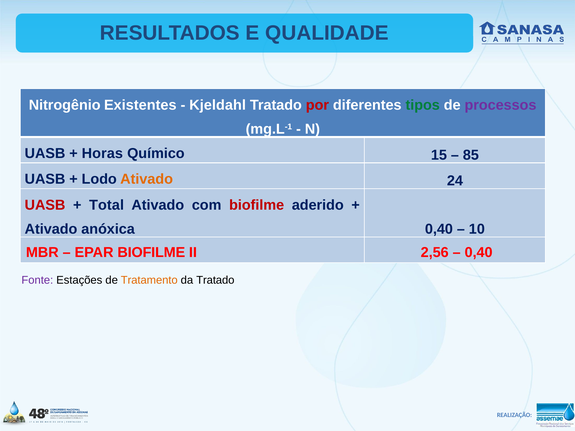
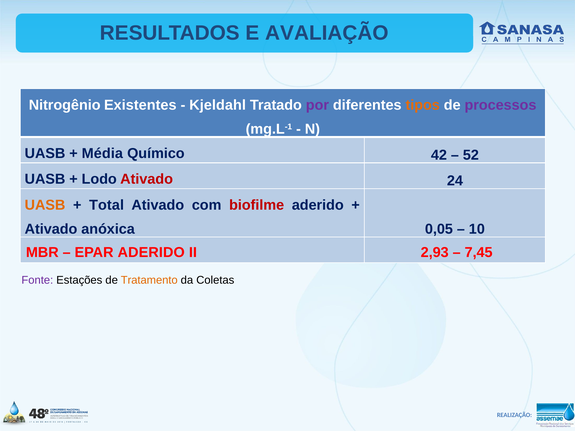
QUALIDADE: QUALIDADE -> AVALIAÇÃO
por colour: red -> purple
tipos colour: green -> orange
Horas: Horas -> Média
15: 15 -> 42
85: 85 -> 52
Ativado at (147, 179) colour: orange -> red
UASB at (45, 205) colour: red -> orange
anóxica 0,40: 0,40 -> 0,05
EPAR BIOFILME: BIOFILME -> ADERIDO
2,56: 2,56 -> 2,93
0,40 at (479, 253): 0,40 -> 7,45
da Tratado: Tratado -> Coletas
